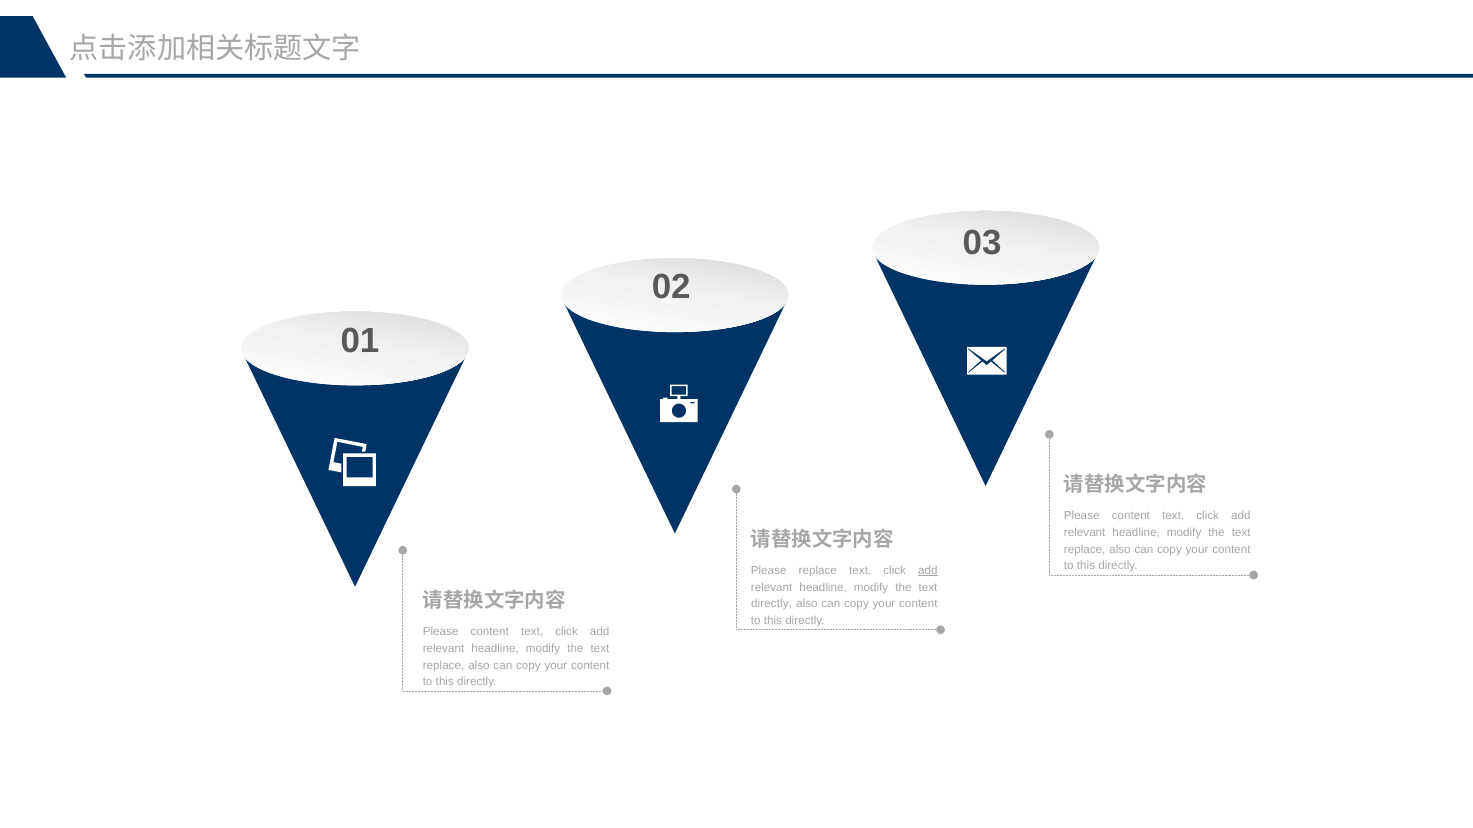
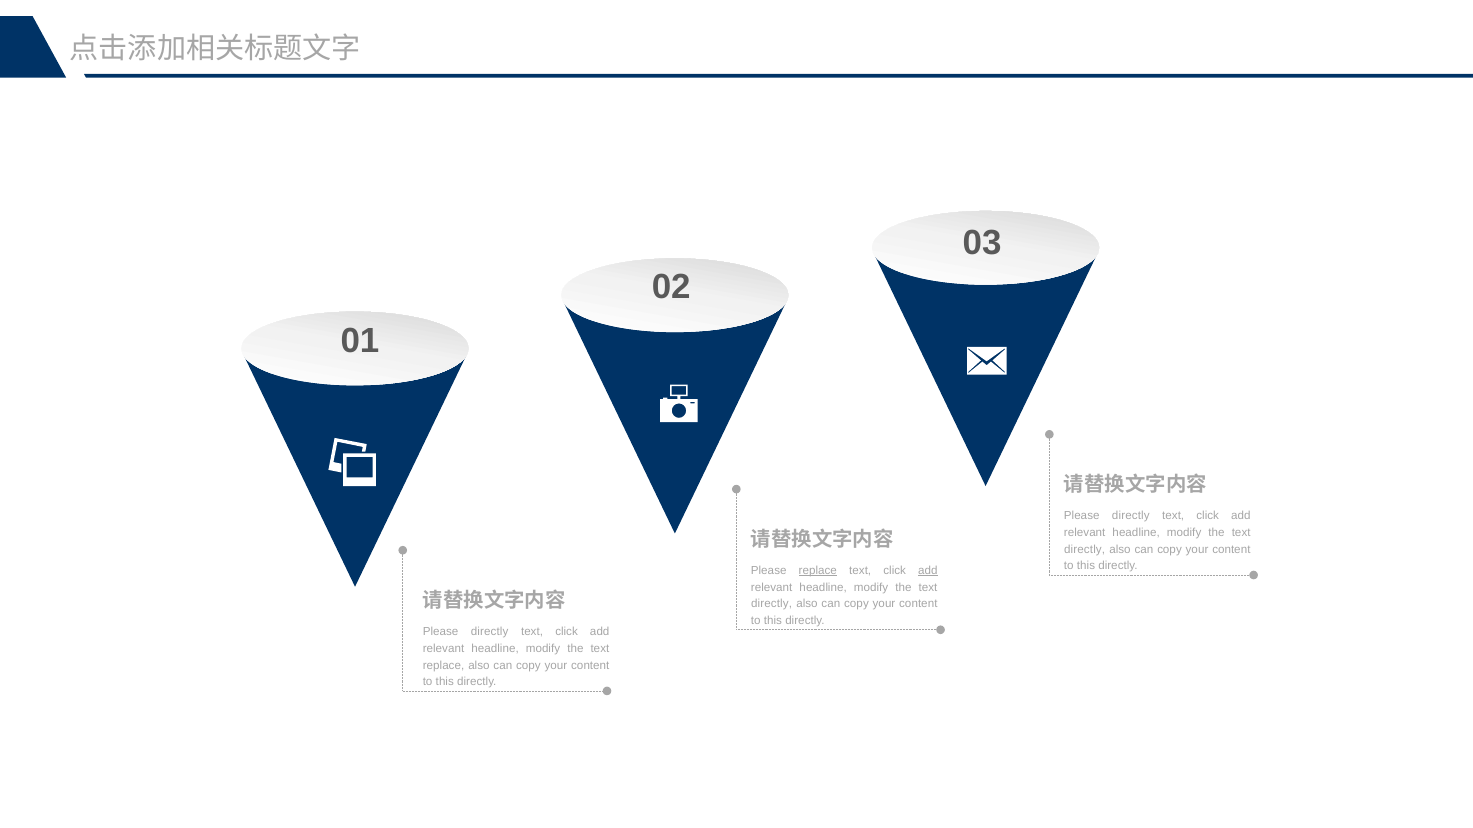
content at (1131, 516): content -> directly
replace at (1085, 550): replace -> directly
replace at (818, 571) underline: none -> present
content at (490, 632): content -> directly
